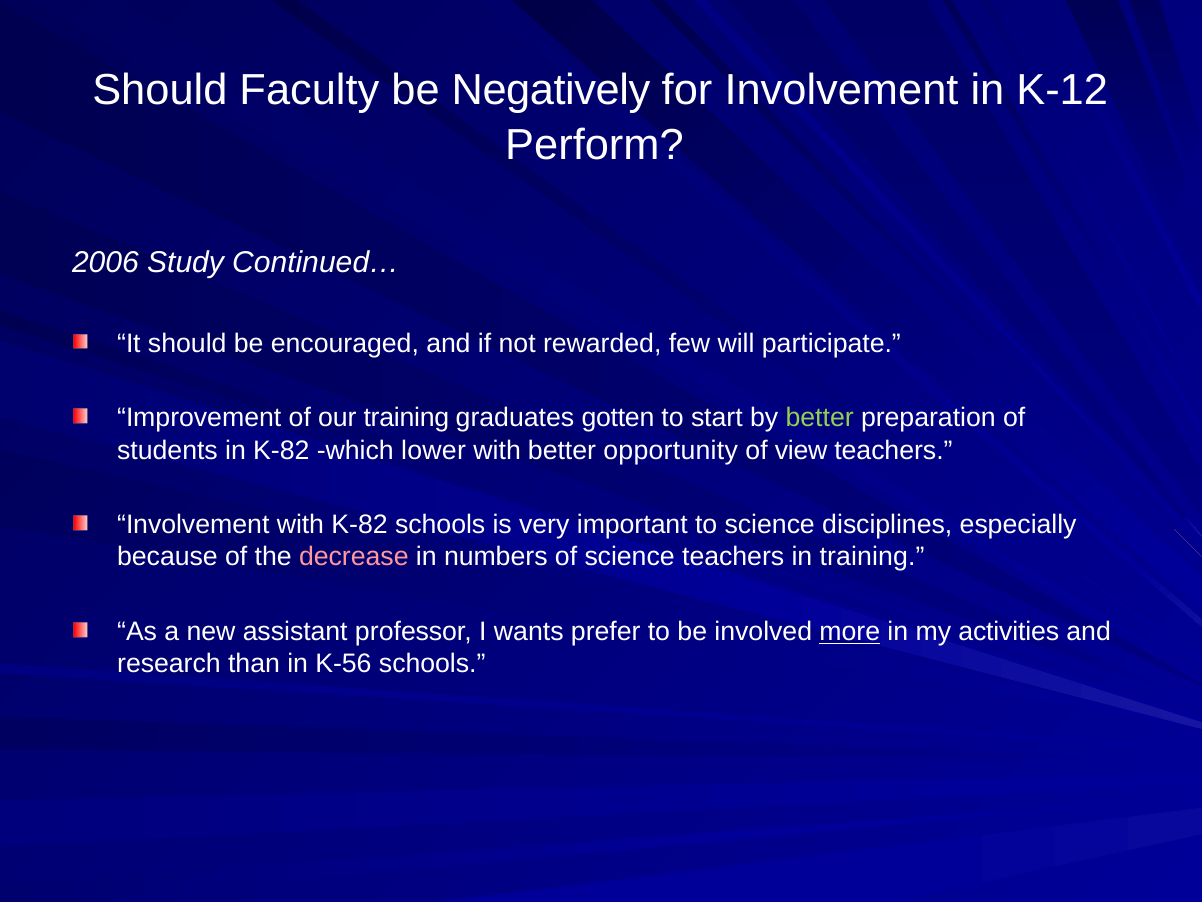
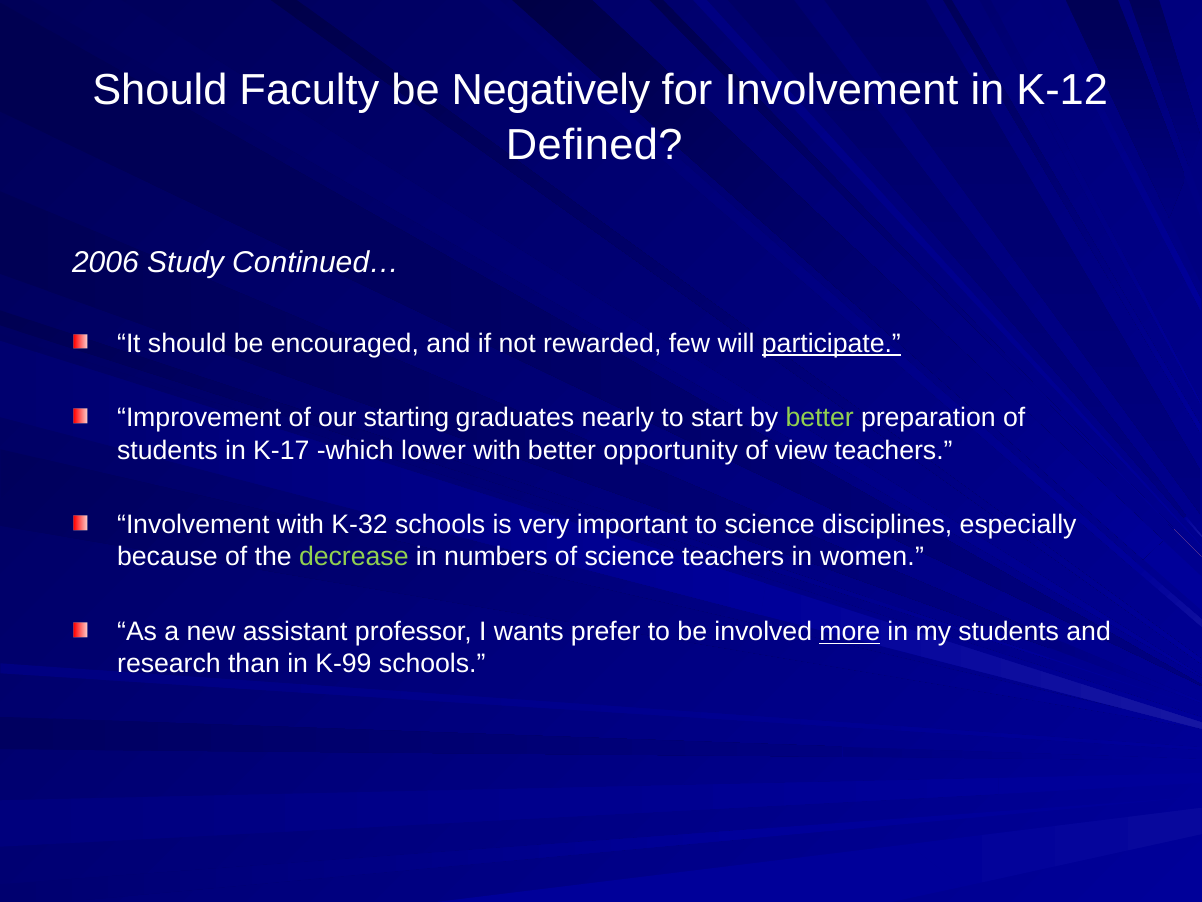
Perform: Perform -> Defined
participate underline: none -> present
our training: training -> starting
gotten: gotten -> nearly
in K-82: K-82 -> K-17
with K-82: K-82 -> K-32
decrease colour: pink -> light green
in training: training -> women
my activities: activities -> students
K-56: K-56 -> K-99
